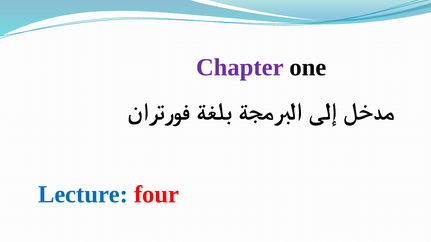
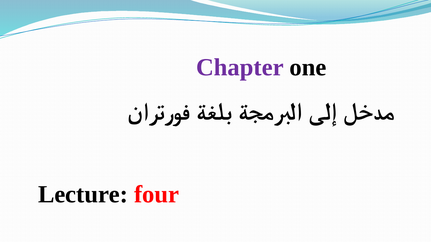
Lecture colour: blue -> black
